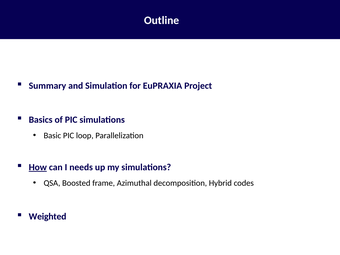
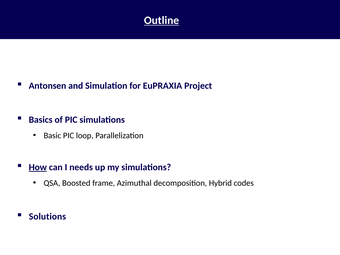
Outline underline: none -> present
Summary: Summary -> Antonsen
Weighted: Weighted -> Solutions
